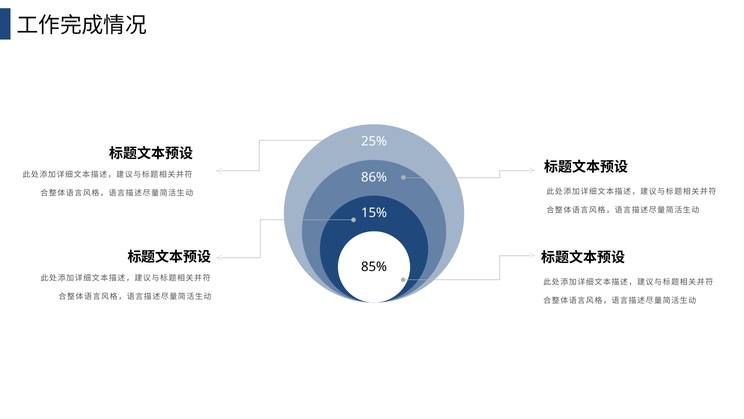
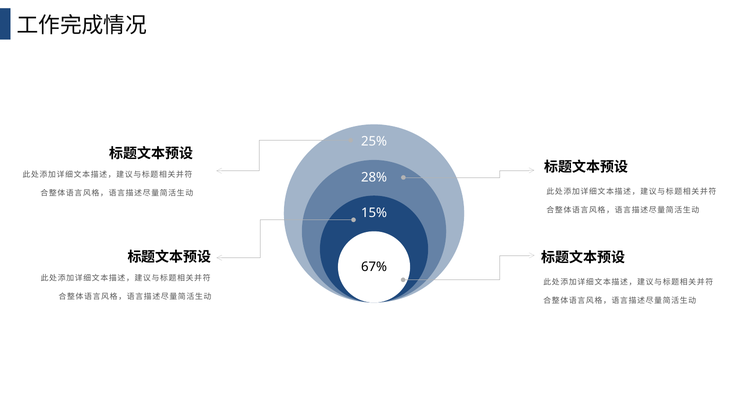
86%: 86% -> 28%
85%: 85% -> 67%
